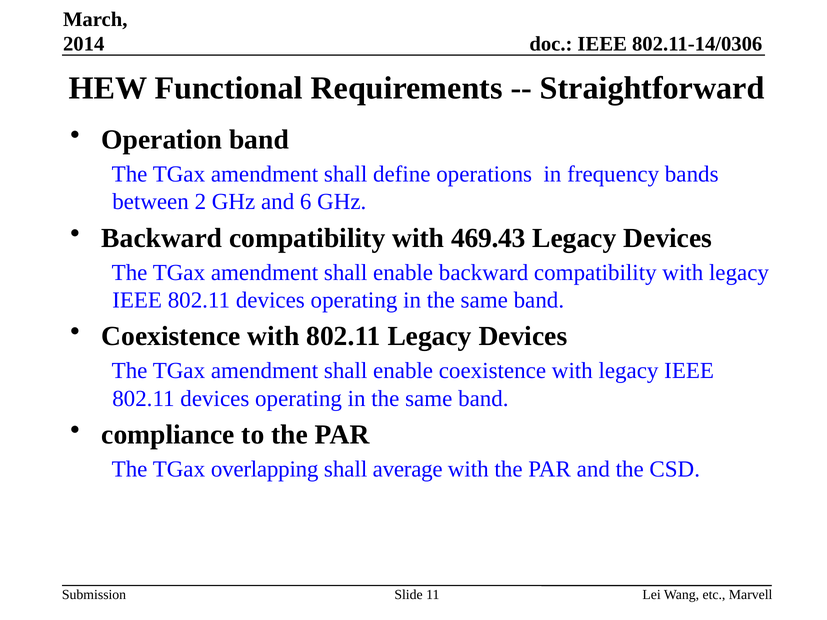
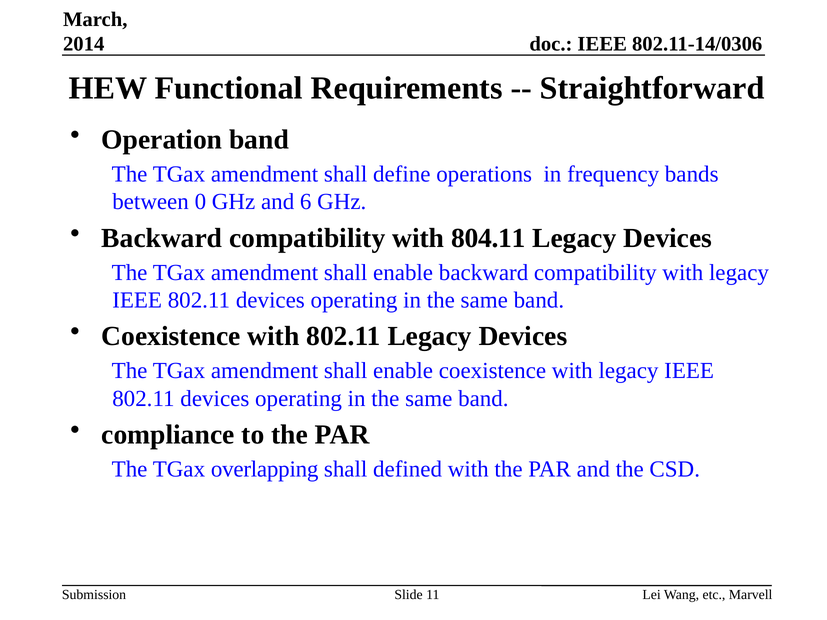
2: 2 -> 0
469.43: 469.43 -> 804.11
average: average -> defined
